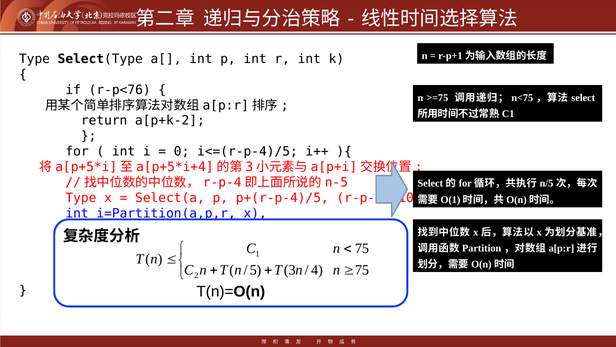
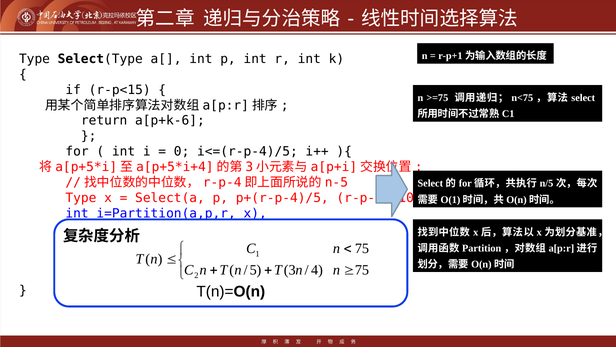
r-p<76: r-p<76 -> r-p<15
a[p+k-2: a[p+k-2 -> a[p+k-6
